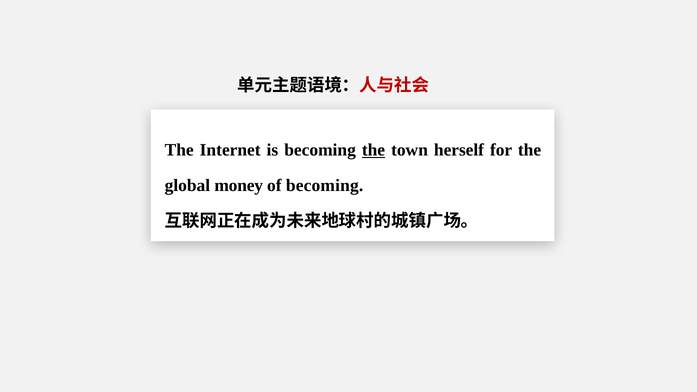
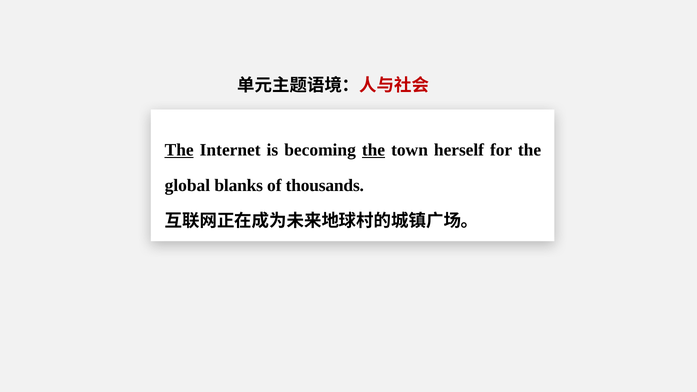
The at (179, 150) underline: none -> present
money: money -> blanks
of becoming: becoming -> thousands
